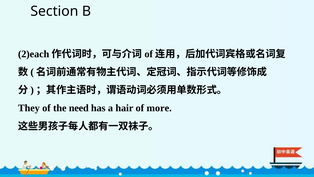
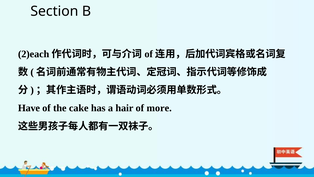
They: They -> Have
need: need -> cake
